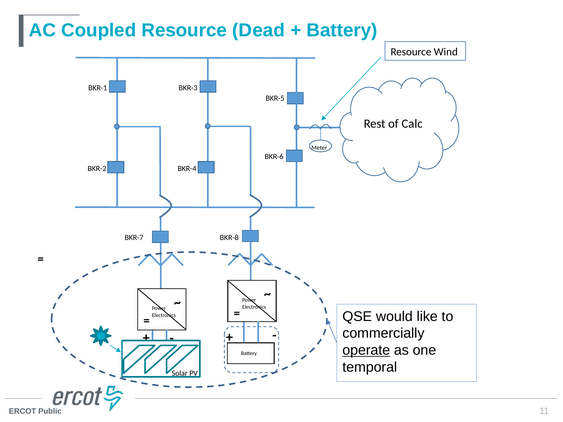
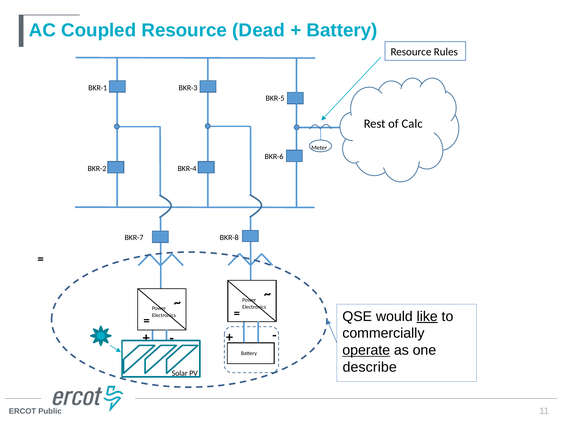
Wind: Wind -> Rules
like underline: none -> present
temporal: temporal -> describe
